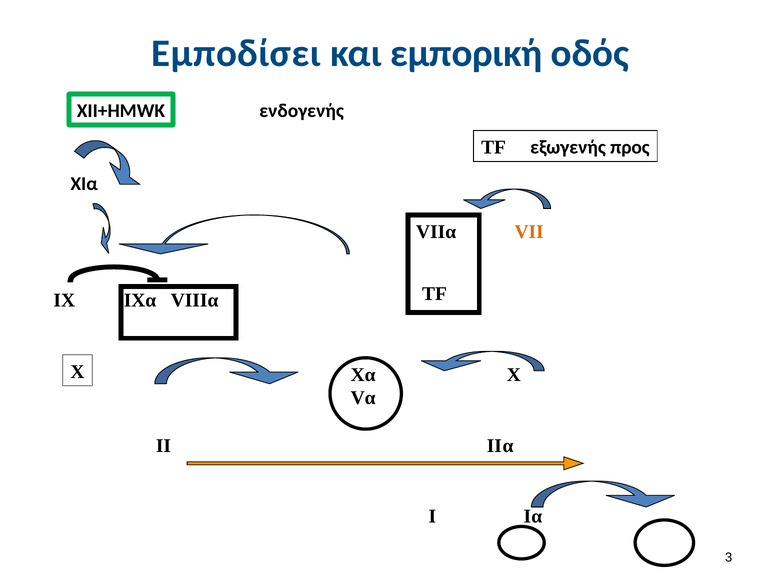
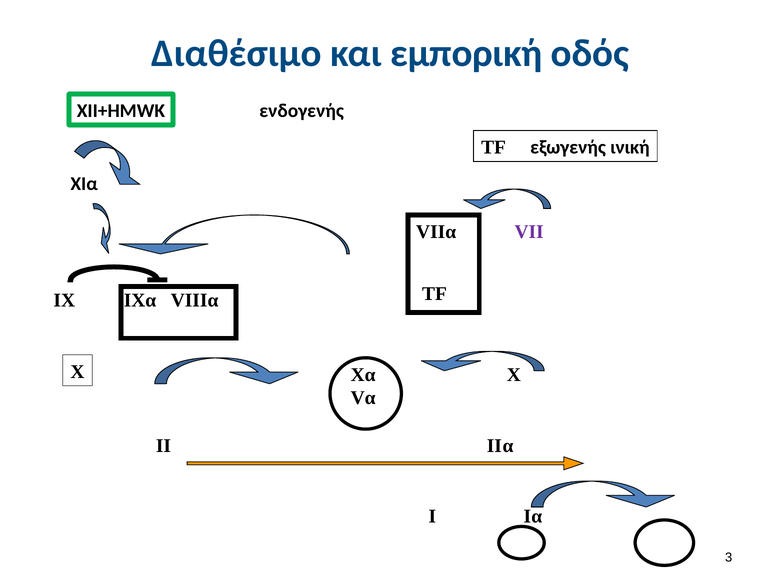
Εμποδίσει: Εμποδίσει -> Διαθέσιμο
προς: προς -> ινική
VII colour: orange -> purple
